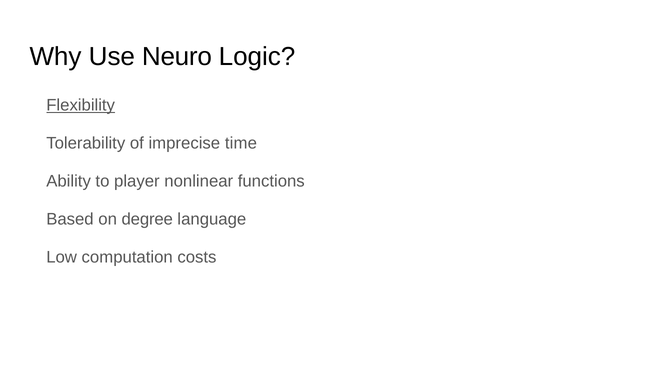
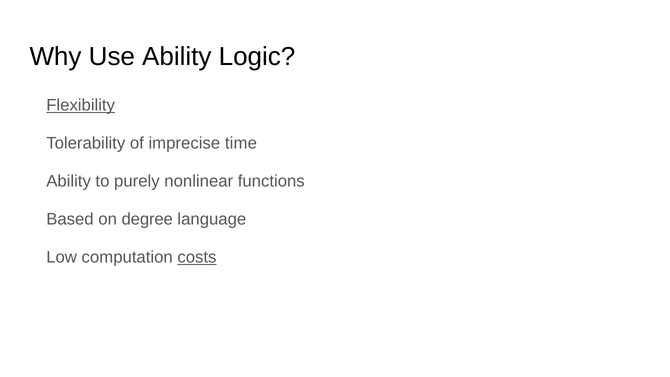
Use Neuro: Neuro -> Ability
player: player -> purely
costs underline: none -> present
